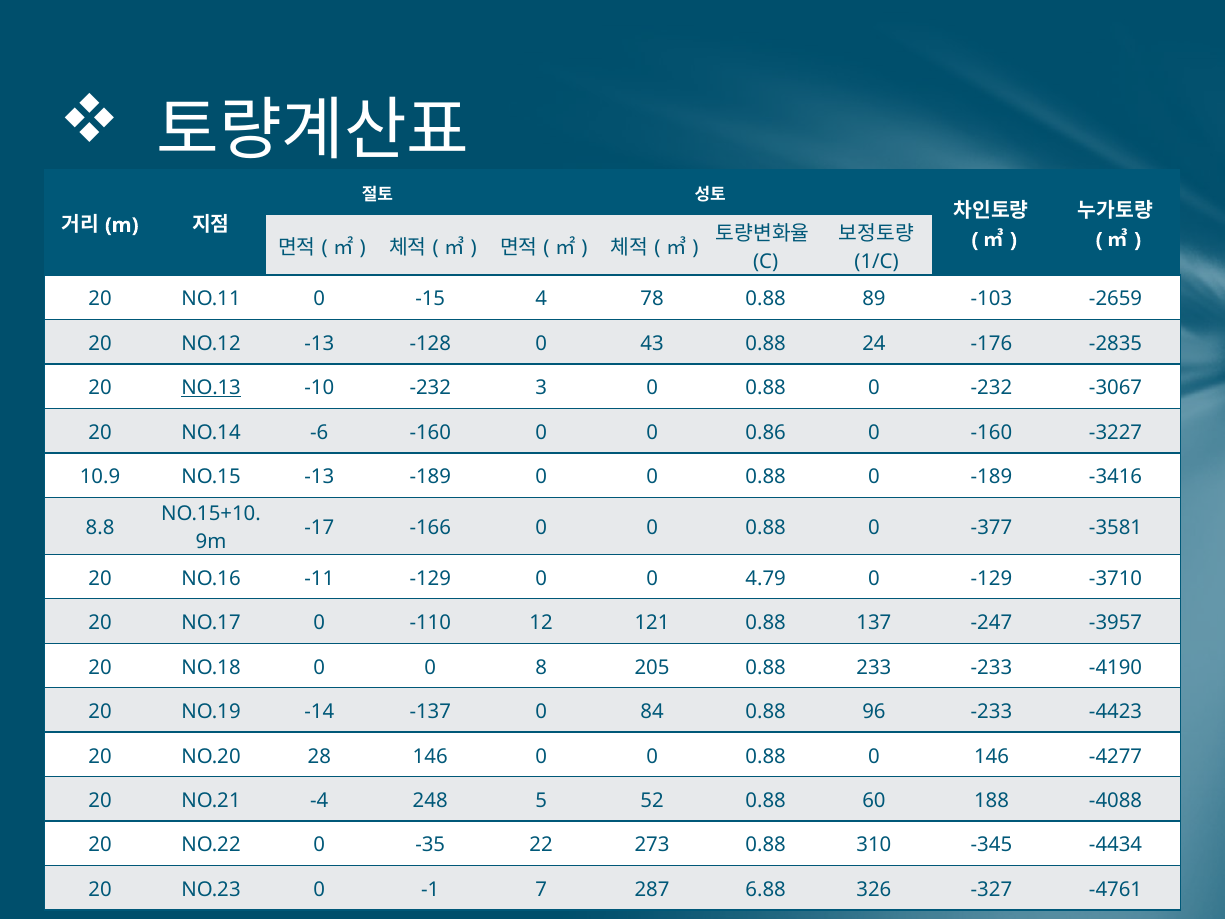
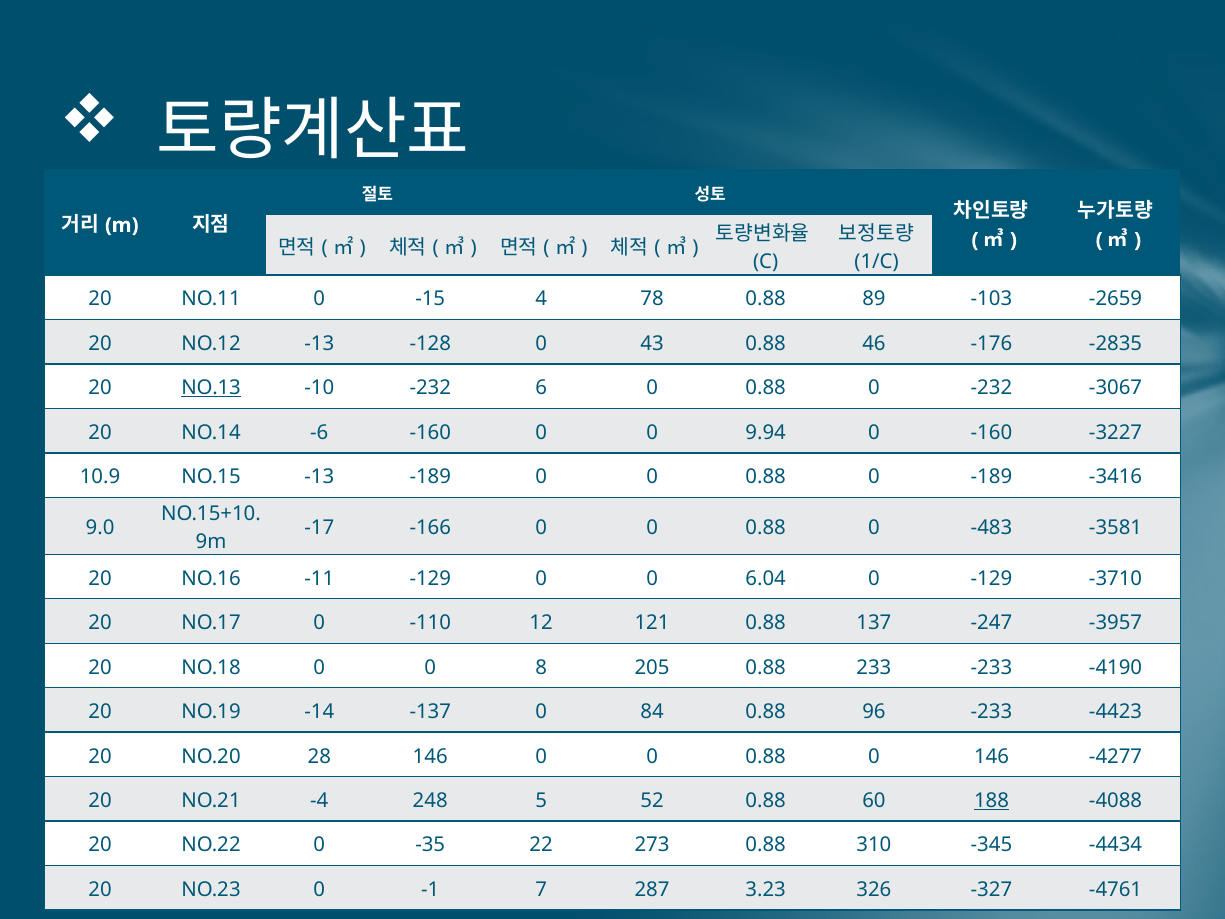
24: 24 -> 46
3: 3 -> 6
0.86: 0.86 -> 9.94
8.8: 8.8 -> 9.0
-377: -377 -> -483
4.79: 4.79 -> 6.04
188 underline: none -> present
6.88: 6.88 -> 3.23
